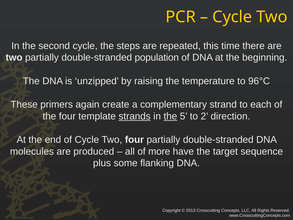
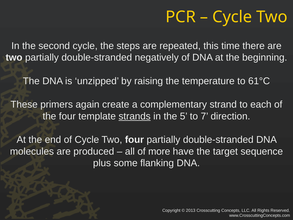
population: population -> negatively
96°C: 96°C -> 61°C
the at (170, 116) underline: present -> none
2: 2 -> 7
